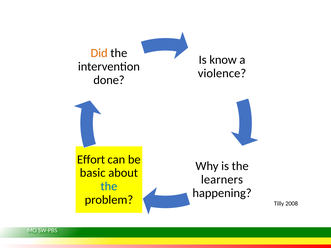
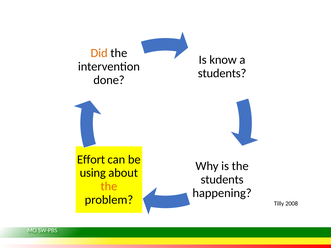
violence at (222, 73): violence -> students
basic: basic -> using
learners at (222, 180): learners -> students
the at (109, 186) colour: blue -> orange
